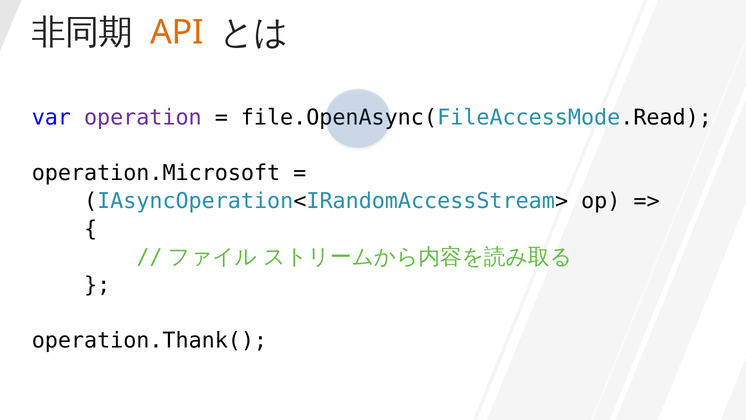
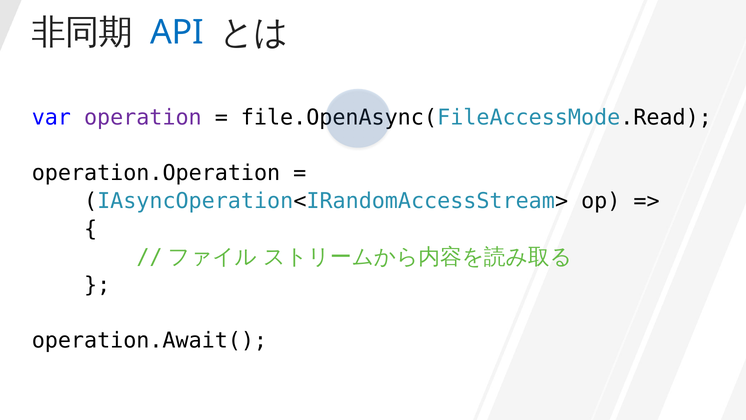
API colour: orange -> blue
operation.Microsoft: operation.Microsoft -> operation.Operation
operation.Thank(: operation.Thank( -> operation.Await(
